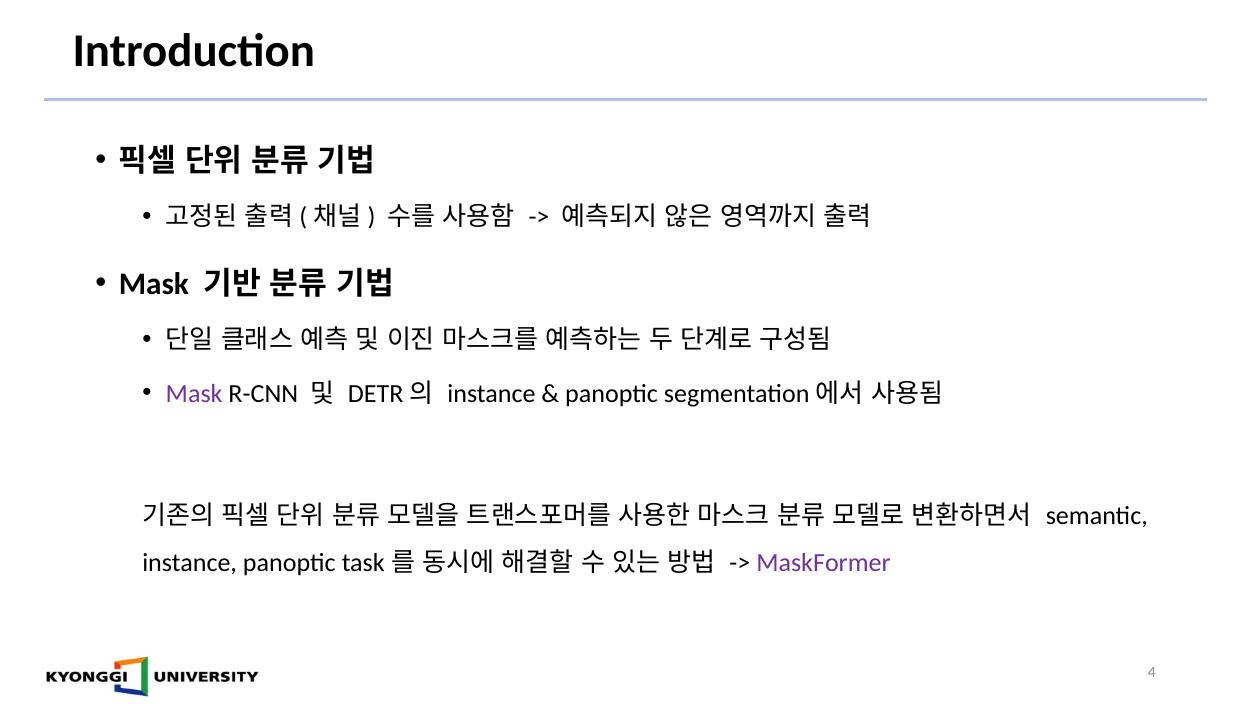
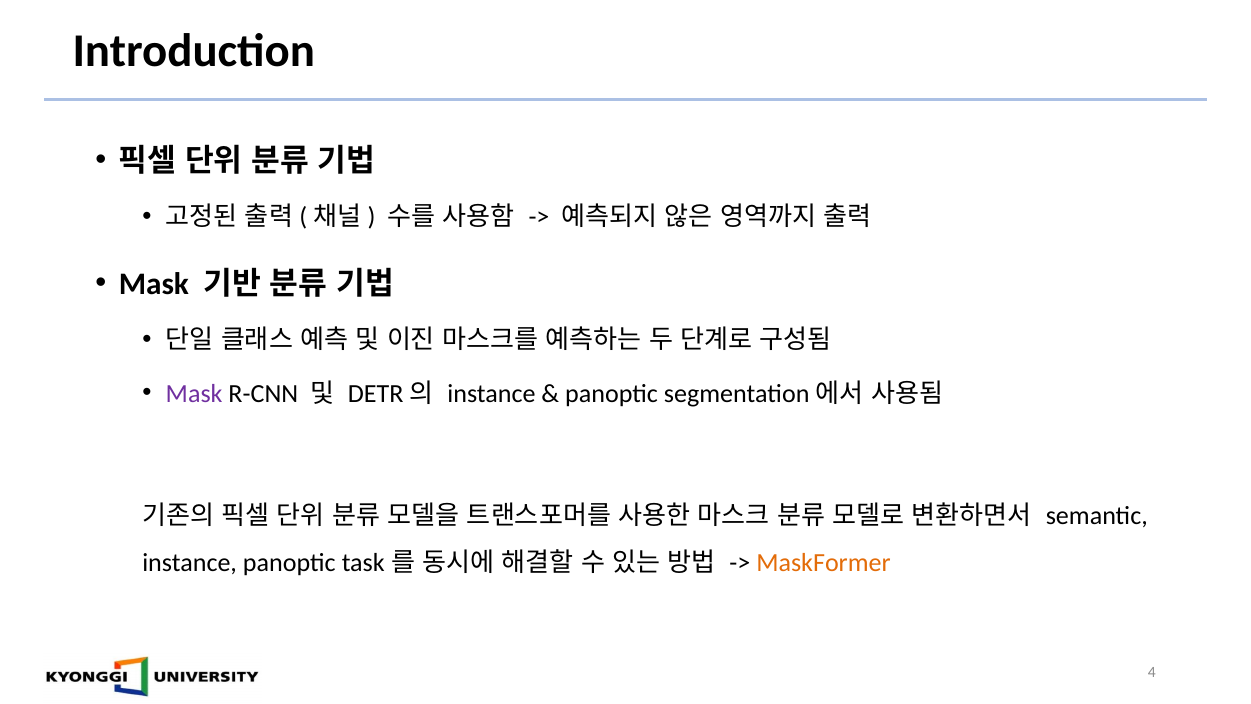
MaskFormer colour: purple -> orange
